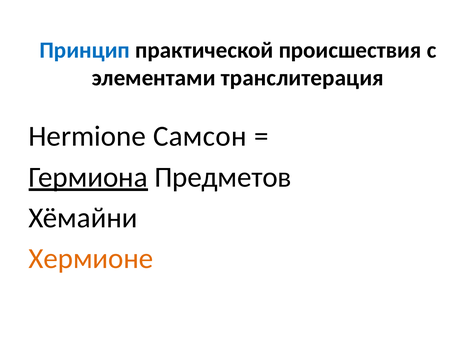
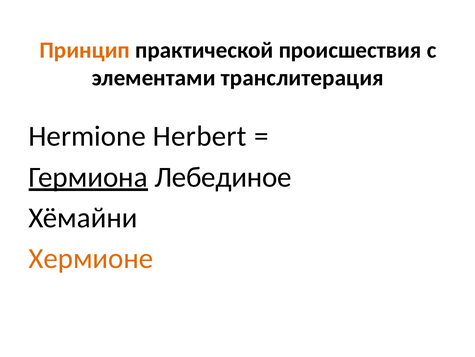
Принцип colour: blue -> orange
Самсон: Самсон -> Herbert
Предметов: Предметов -> Лебединое
